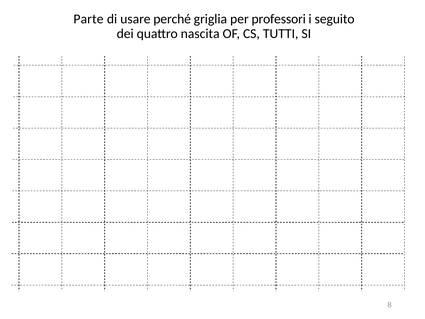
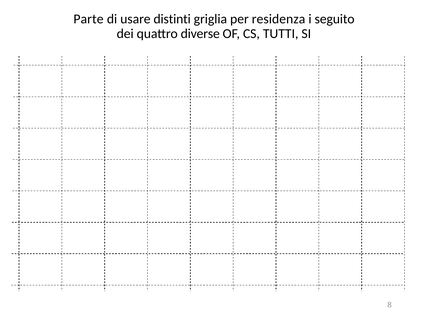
perché: perché -> distinti
professori: professori -> residenza
nascita: nascita -> diverse
